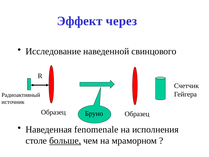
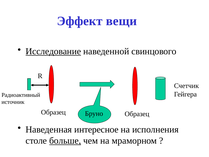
через: через -> вещи
Исследование underline: none -> present
fenomenale: fenomenale -> интересное
